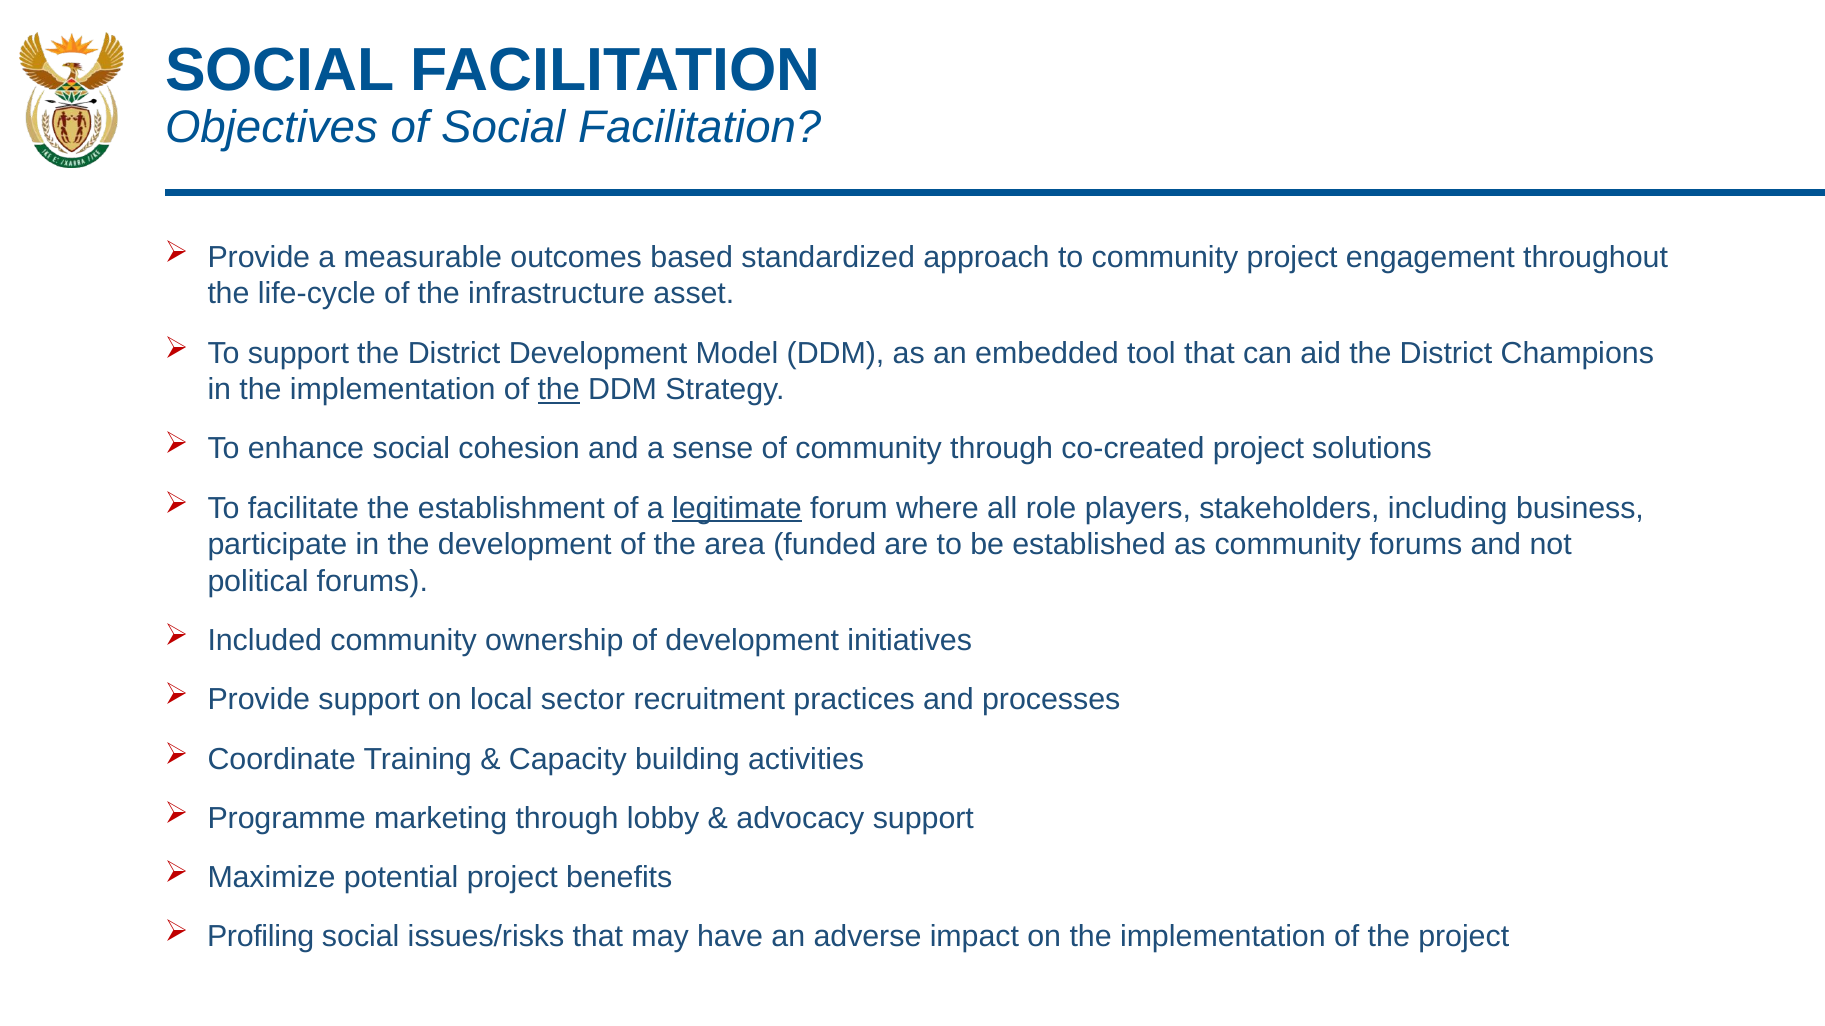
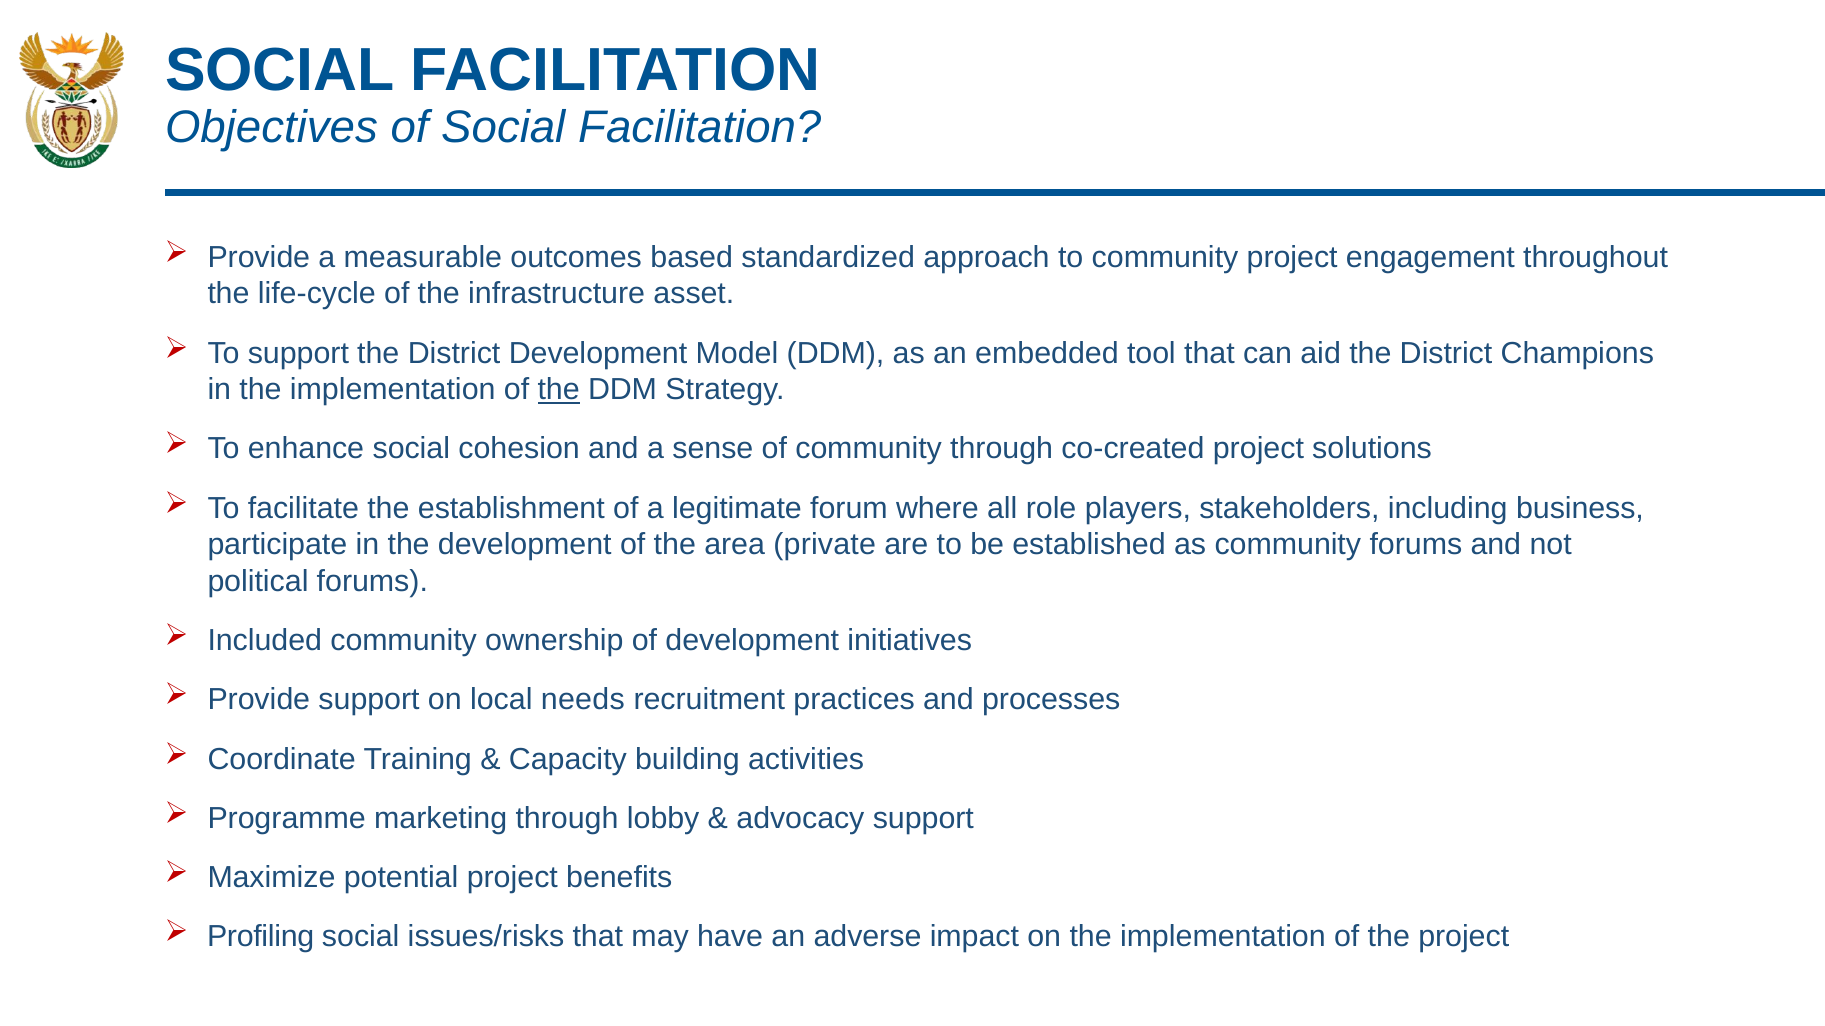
legitimate underline: present -> none
funded: funded -> private
sector: sector -> needs
